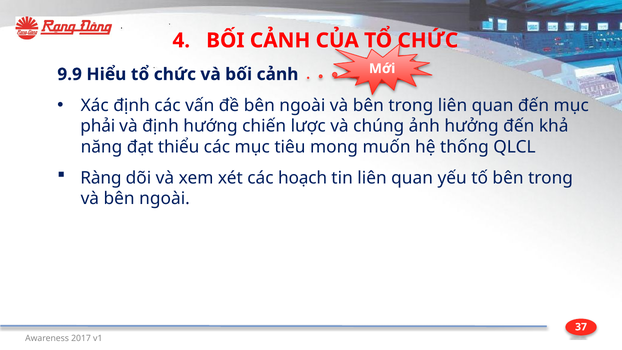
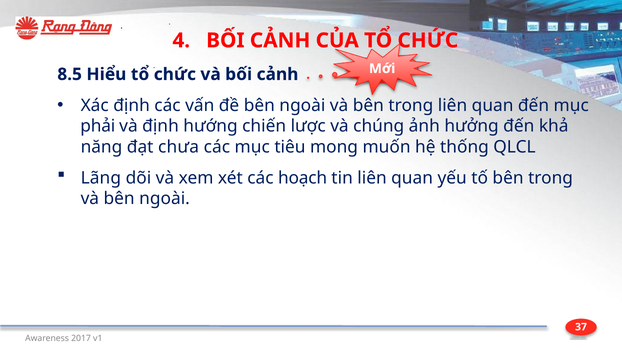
9.9: 9.9 -> 8.5
thiểu: thiểu -> chưa
Ràng: Ràng -> Lãng
